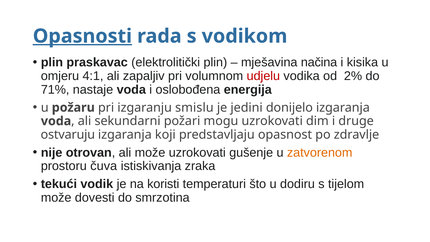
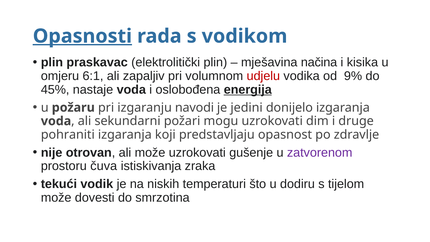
4:1: 4:1 -> 6:1
2%: 2% -> 9%
71%: 71% -> 45%
energija underline: none -> present
smislu: smislu -> navodi
ostvaruju: ostvaruju -> pohraniti
zatvorenom colour: orange -> purple
koristi: koristi -> niskih
